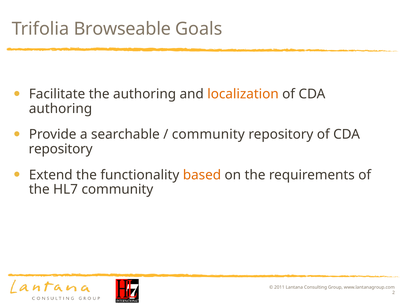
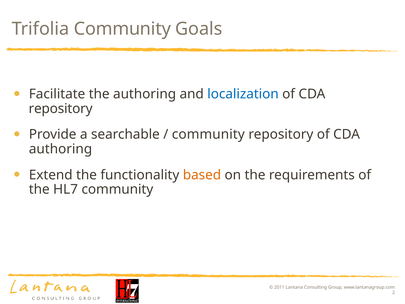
Trifolia Browseable: Browseable -> Community
localization colour: orange -> blue
authoring at (61, 109): authoring -> repository
repository at (61, 149): repository -> authoring
